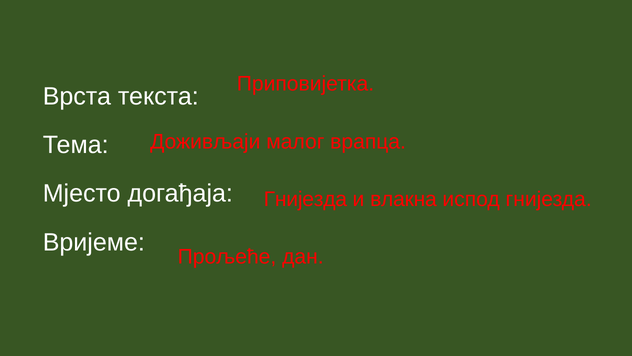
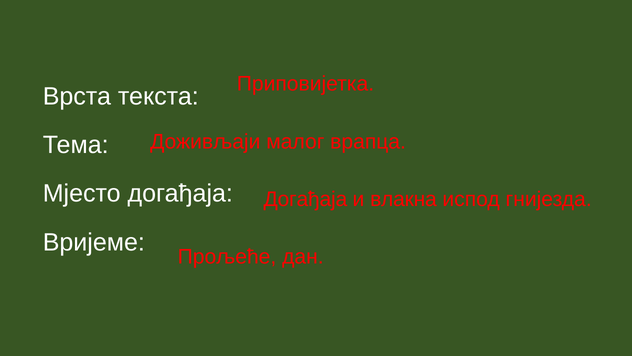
Гнијезда at (305, 199): Гнијезда -> Догађаја
